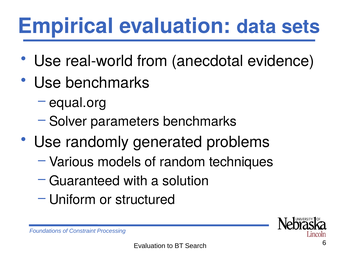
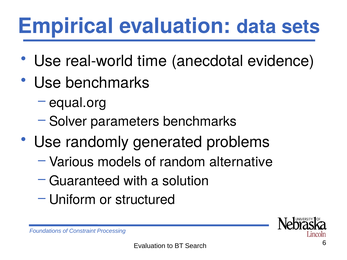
from: from -> time
techniques: techniques -> alternative
